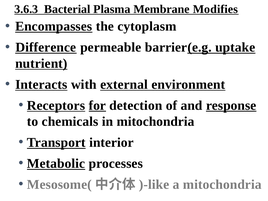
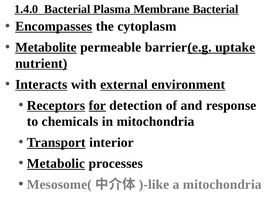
3.6.3: 3.6.3 -> 1.4.0
Membrane Modifies: Modifies -> Bacterial
Difference: Difference -> Metabolite
response underline: present -> none
